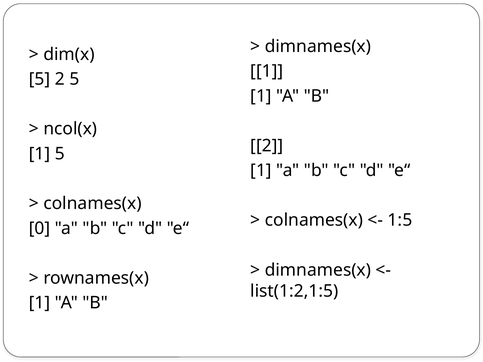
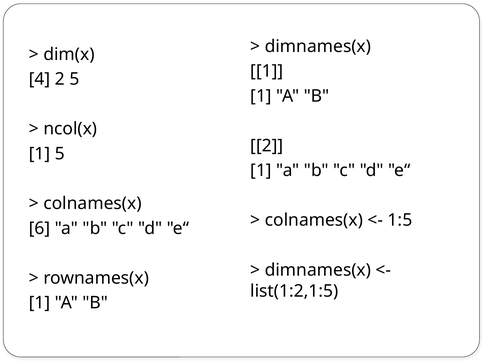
5 at (40, 79): 5 -> 4
0: 0 -> 6
